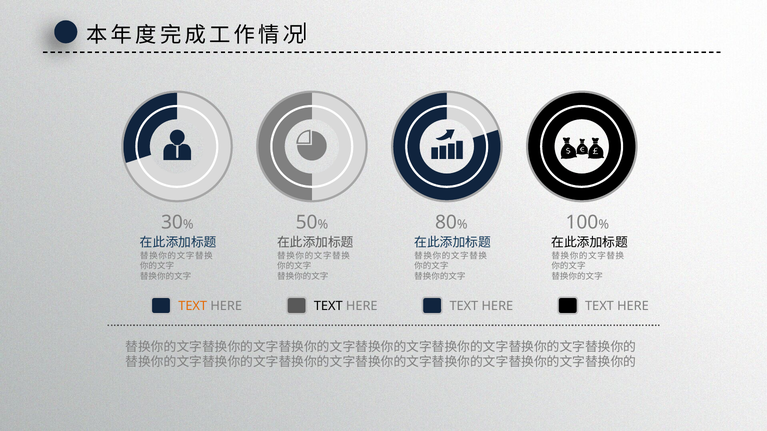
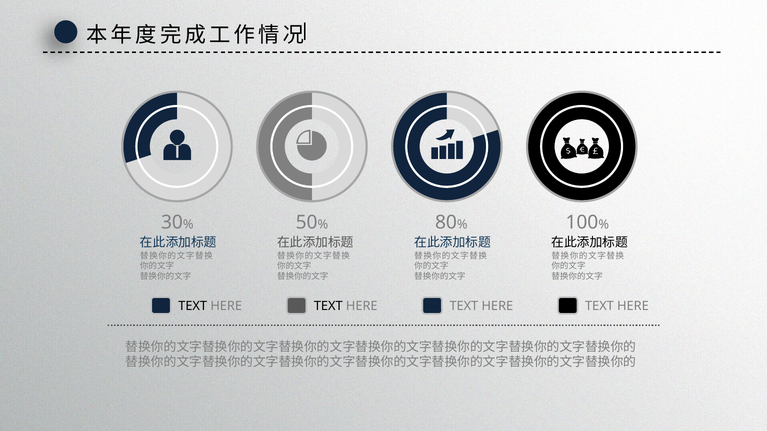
TEXT at (193, 307) colour: orange -> black
